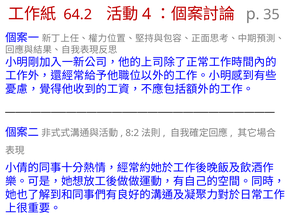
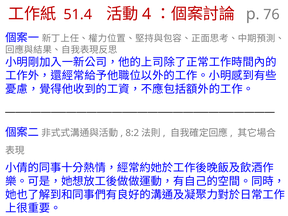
64.2: 64.2 -> 51.4
35: 35 -> 76
